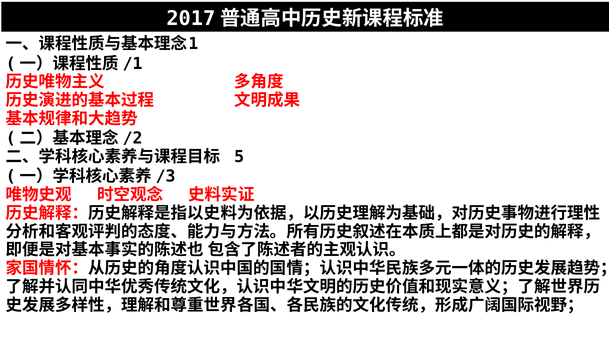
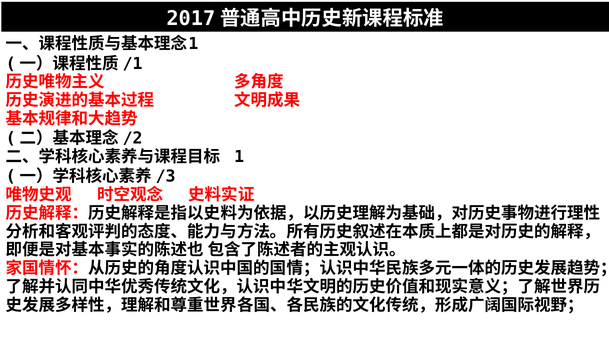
5: 5 -> 1
